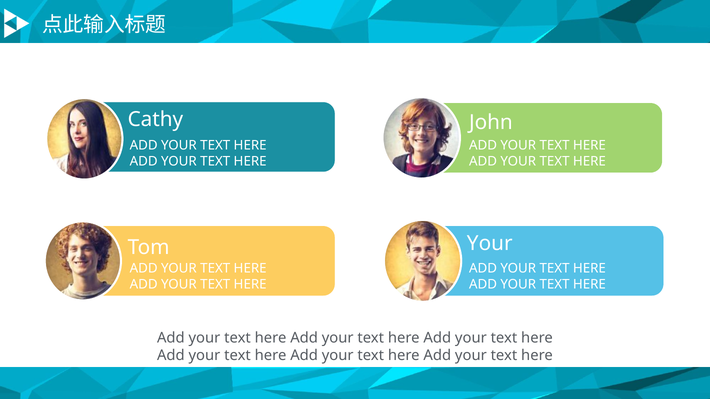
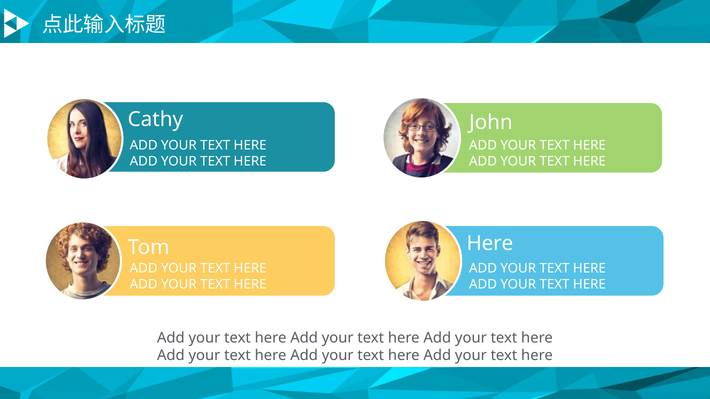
Your at (490, 244): Your -> Here
